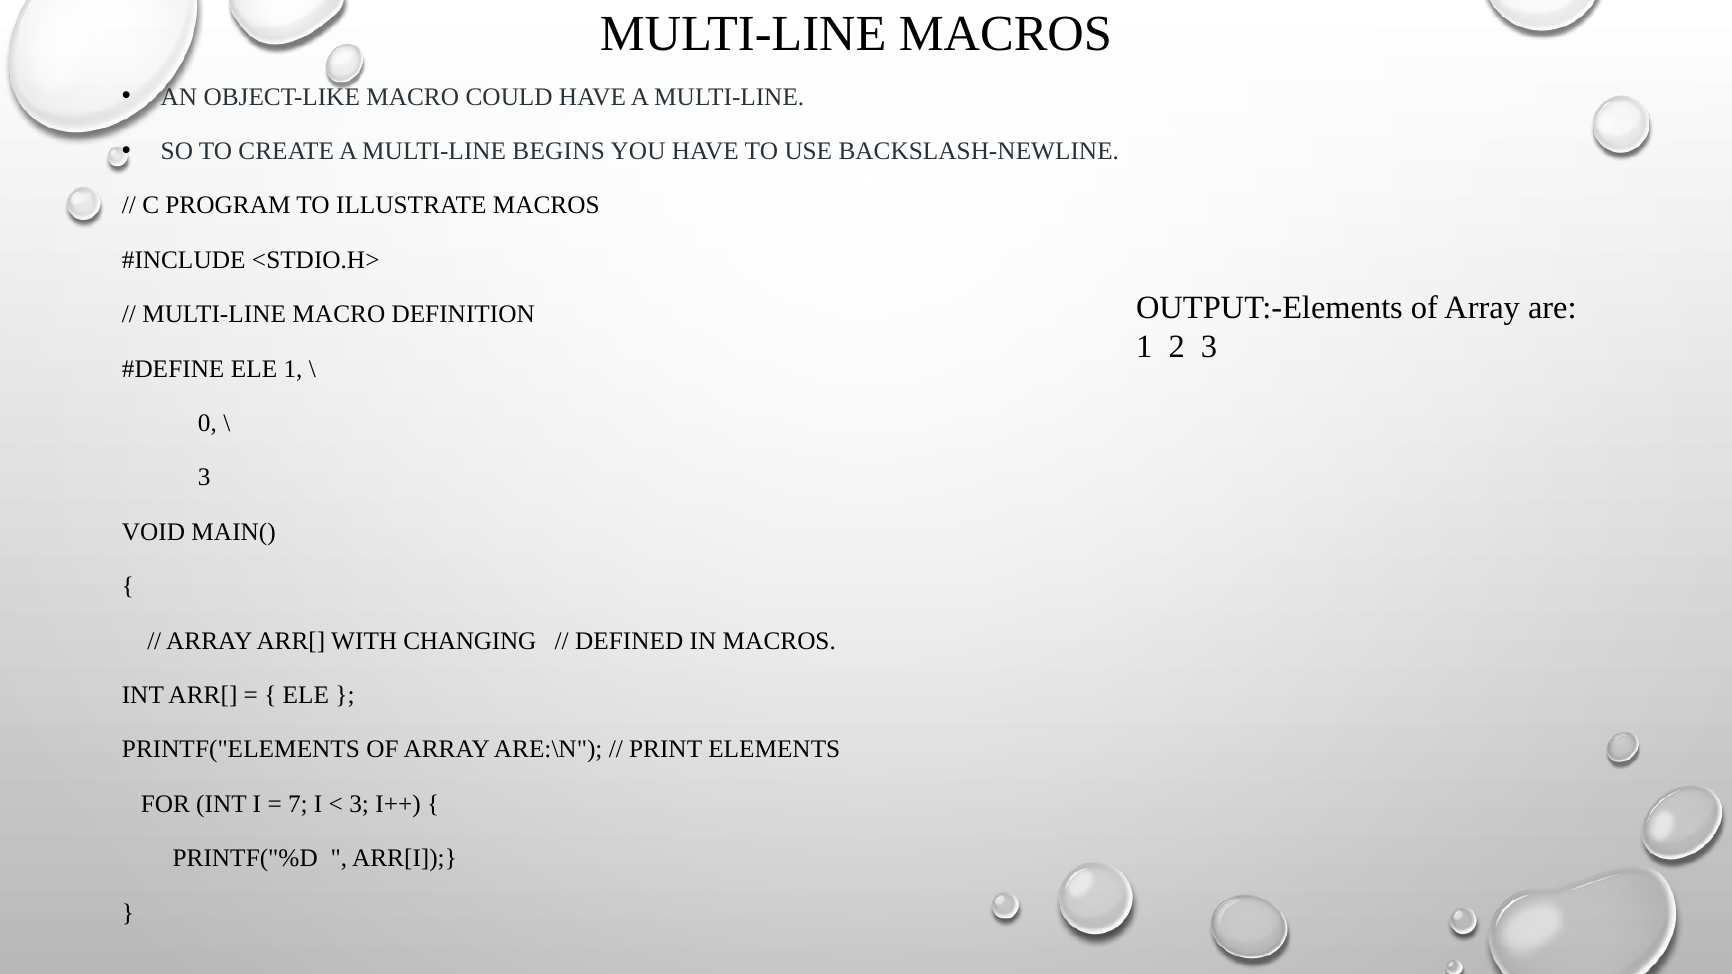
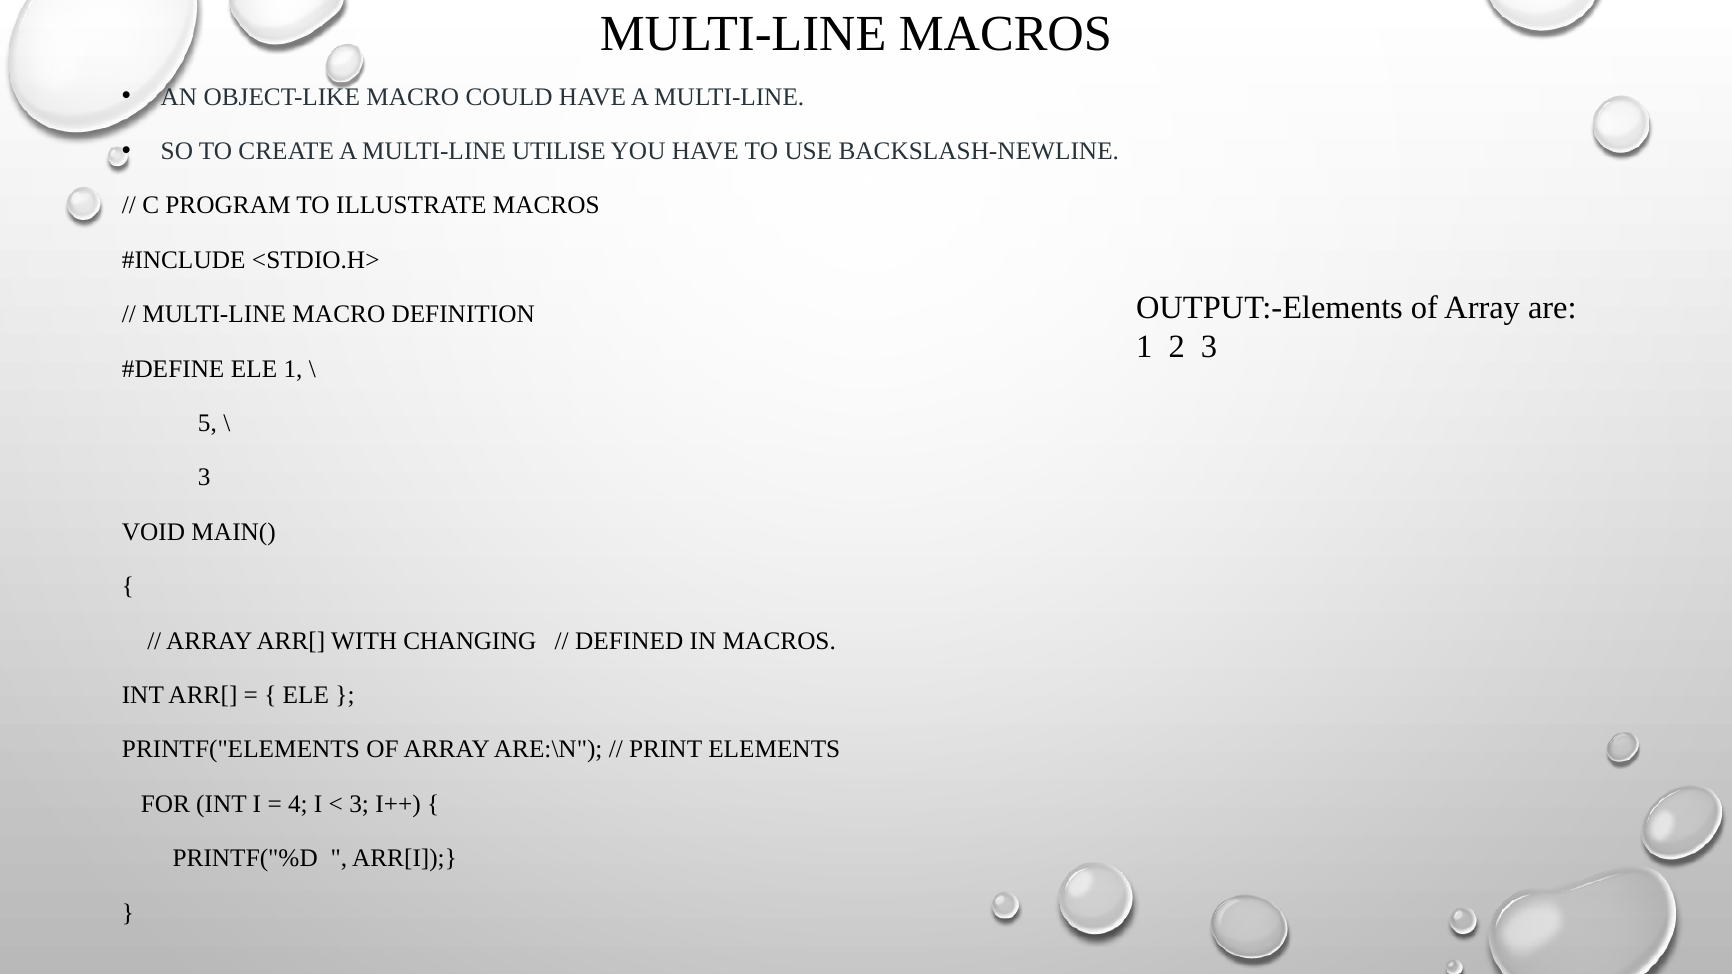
BEGINS: BEGINS -> UTILISE
0: 0 -> 5
7: 7 -> 4
